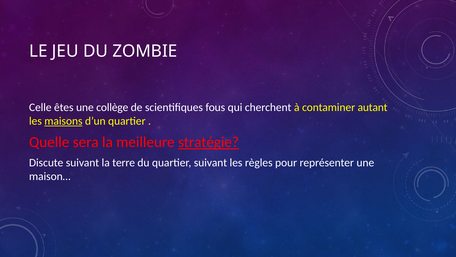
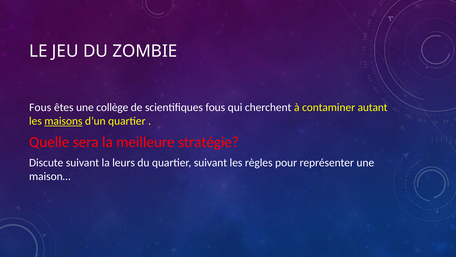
Celle at (40, 107): Celle -> Fous
stratégie underline: present -> none
terre: terre -> leurs
